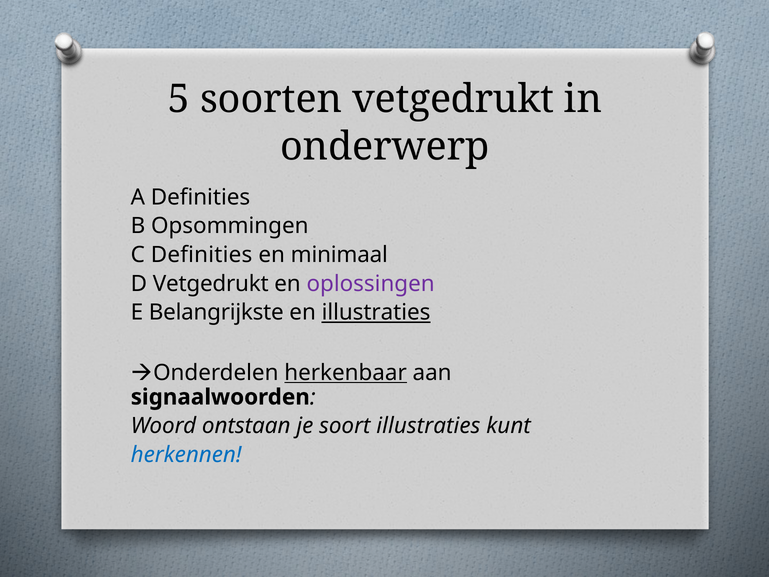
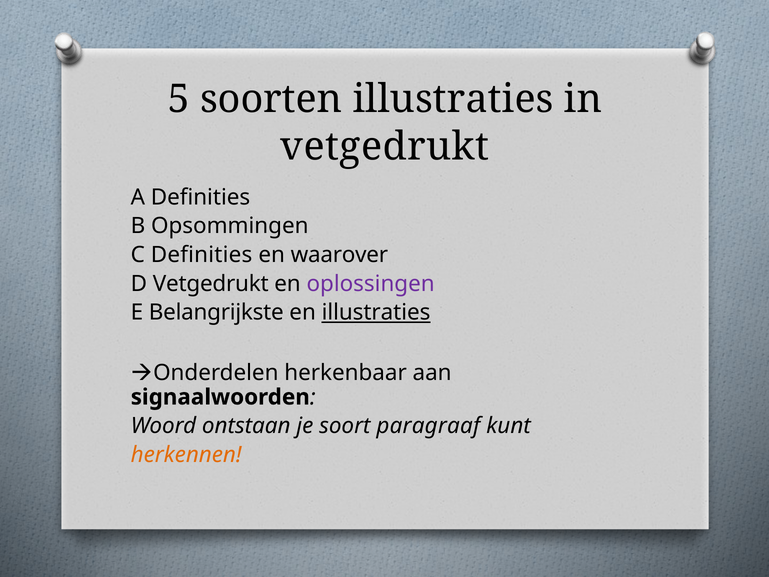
soorten vetgedrukt: vetgedrukt -> illustraties
onderwerp at (385, 146): onderwerp -> vetgedrukt
minimaal: minimaal -> waarover
herkenbaar underline: present -> none
soort illustraties: illustraties -> paragraaf
herkennen colour: blue -> orange
